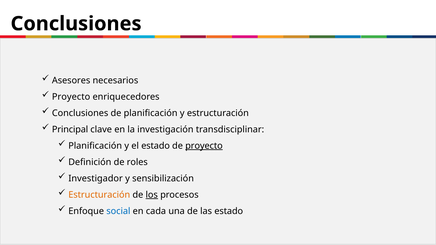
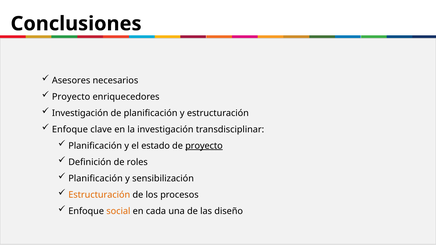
Conclusiones at (80, 113): Conclusiones -> Investigación
Principal at (70, 130): Principal -> Enfoque
Investigador at (96, 179): Investigador -> Planificación
los underline: present -> none
social colour: blue -> orange
las estado: estado -> diseño
